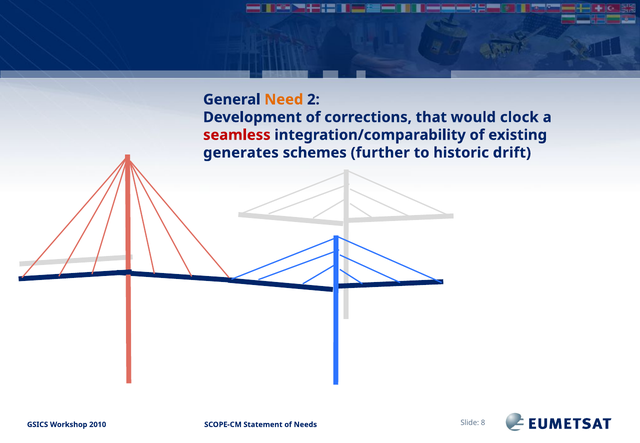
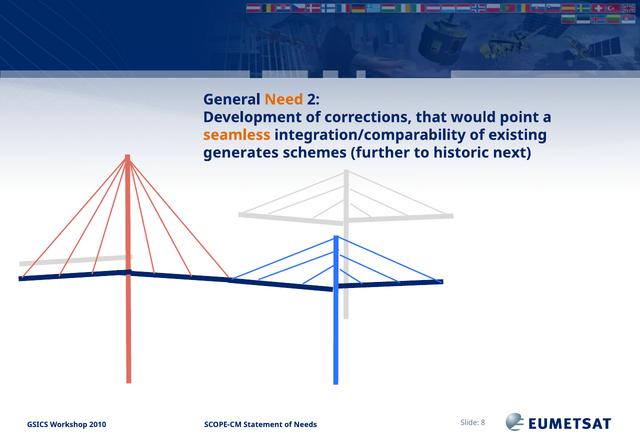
clock: clock -> point
seamless colour: red -> orange
drift: drift -> next
